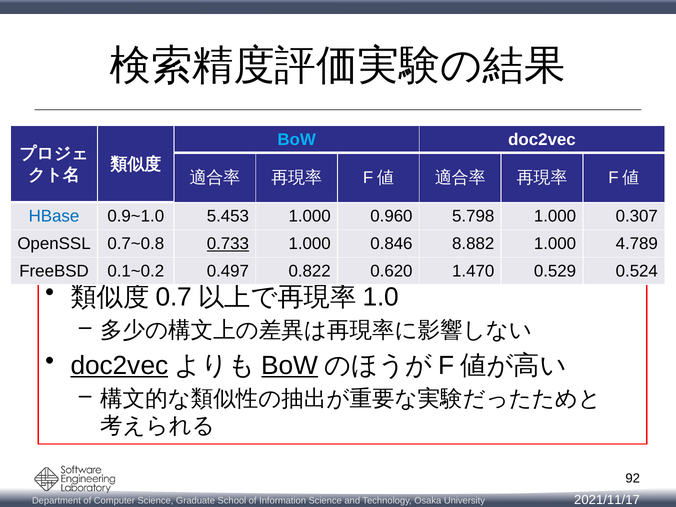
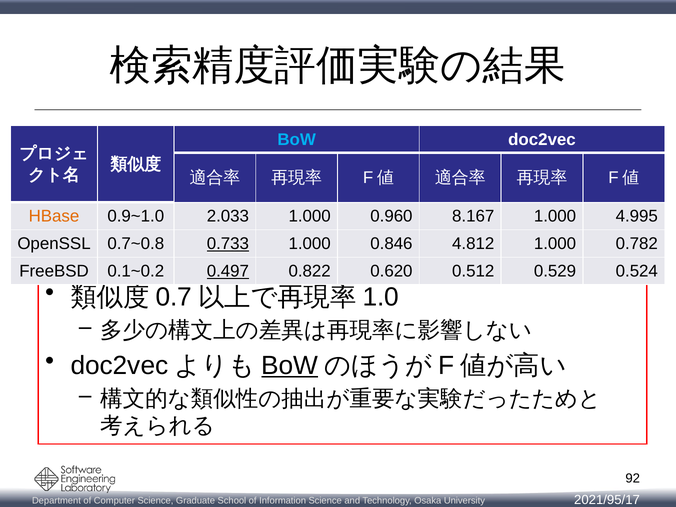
HBase colour: blue -> orange
5.453: 5.453 -> 2.033
5.798: 5.798 -> 8.167
0.307: 0.307 -> 4.995
8.882: 8.882 -> 4.812
4.789: 4.789 -> 0.782
0.497 underline: none -> present
1.470: 1.470 -> 0.512
doc2vec at (119, 365) underline: present -> none
2021/11/17: 2021/11/17 -> 2021/95/17
